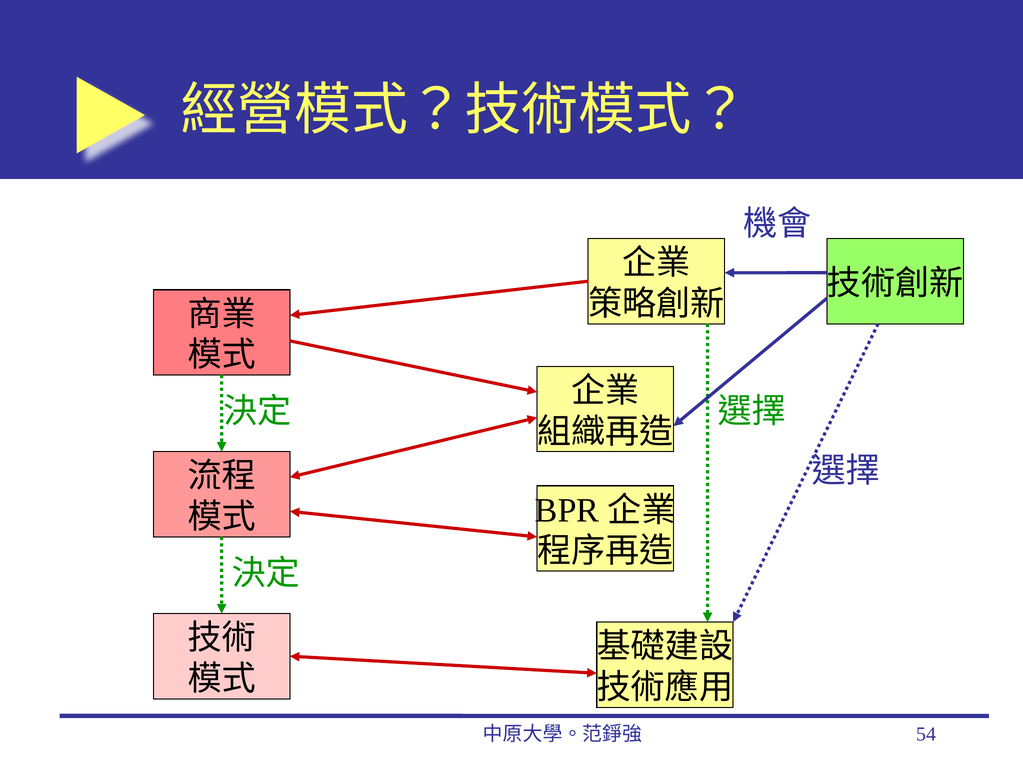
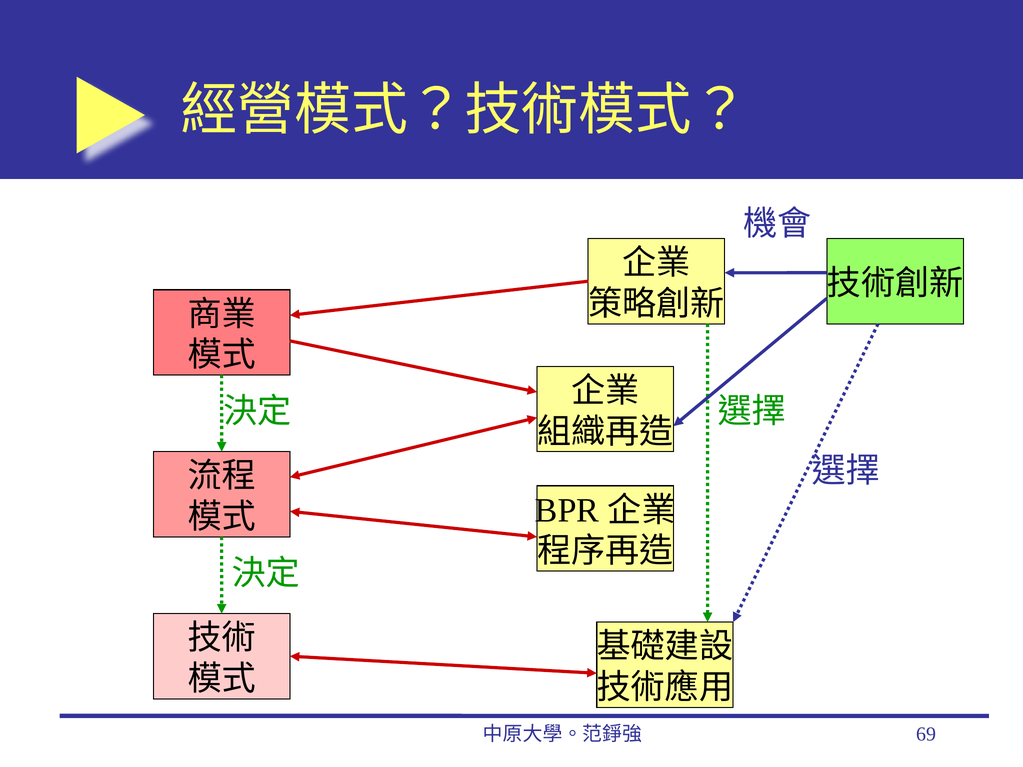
54: 54 -> 69
